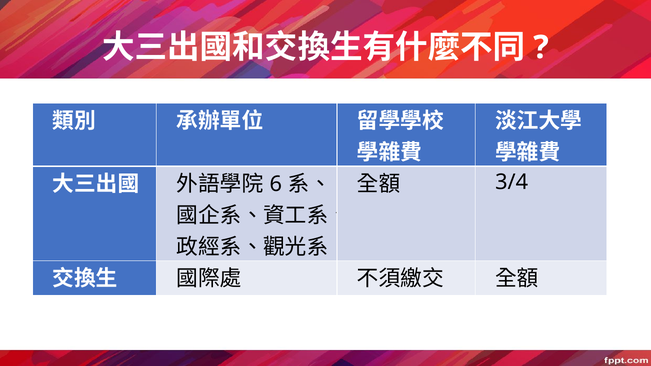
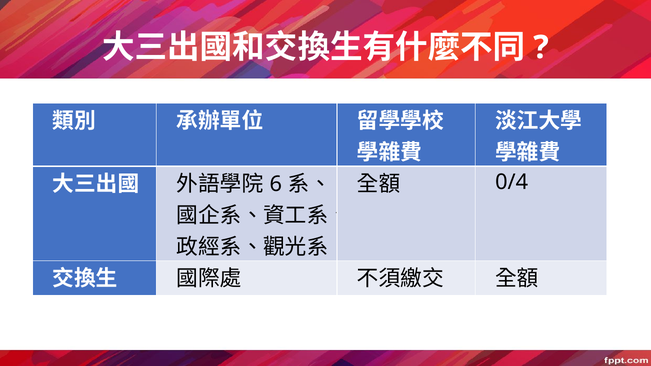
3/4: 3/4 -> 0/4
